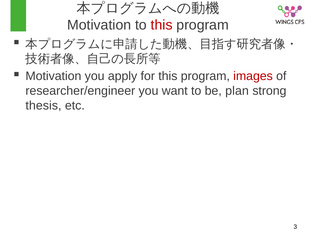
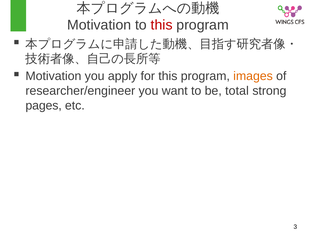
images colour: red -> orange
plan: plan -> total
thesis: thesis -> pages
